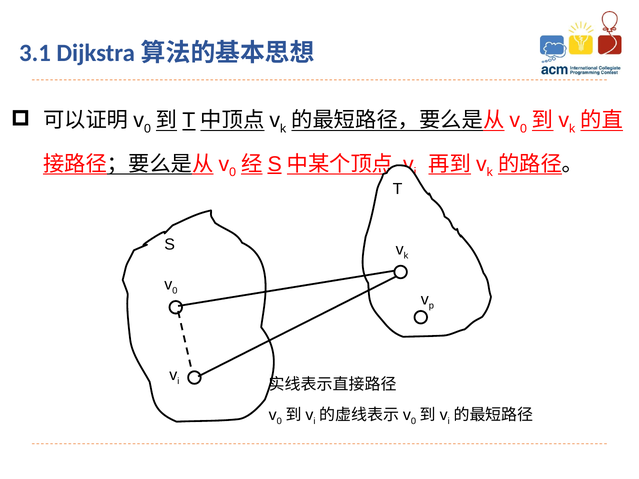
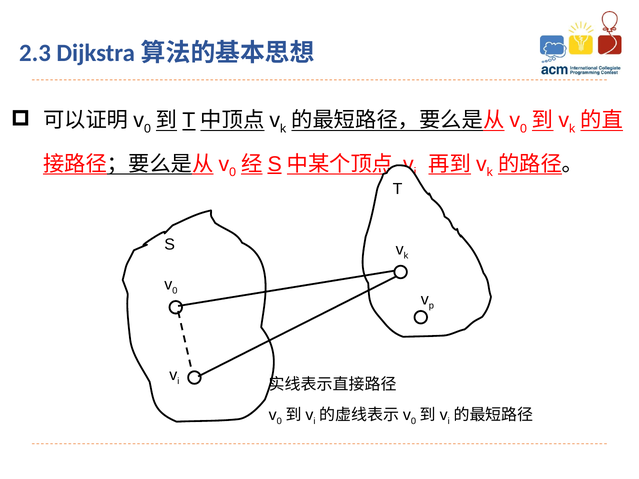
3.1: 3.1 -> 2.3
